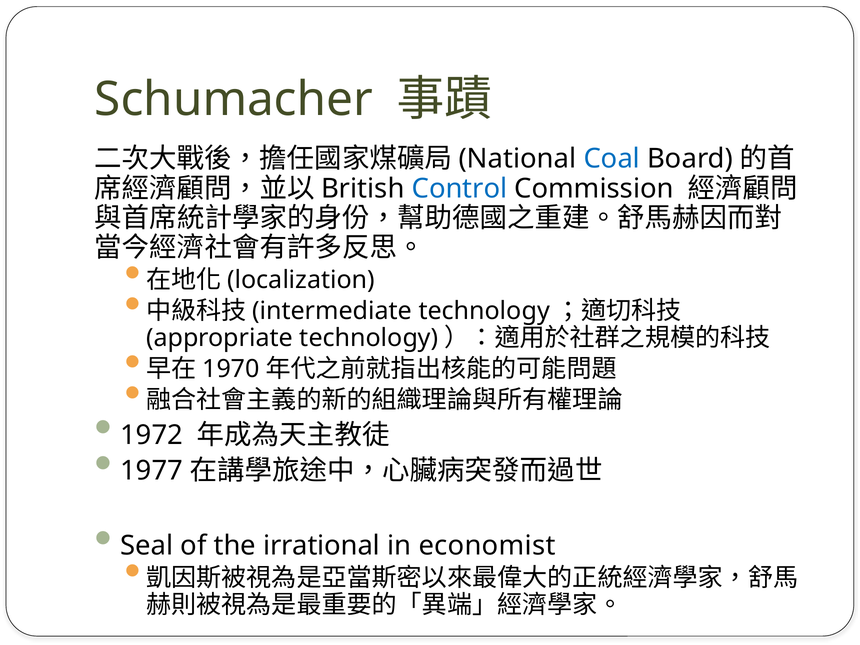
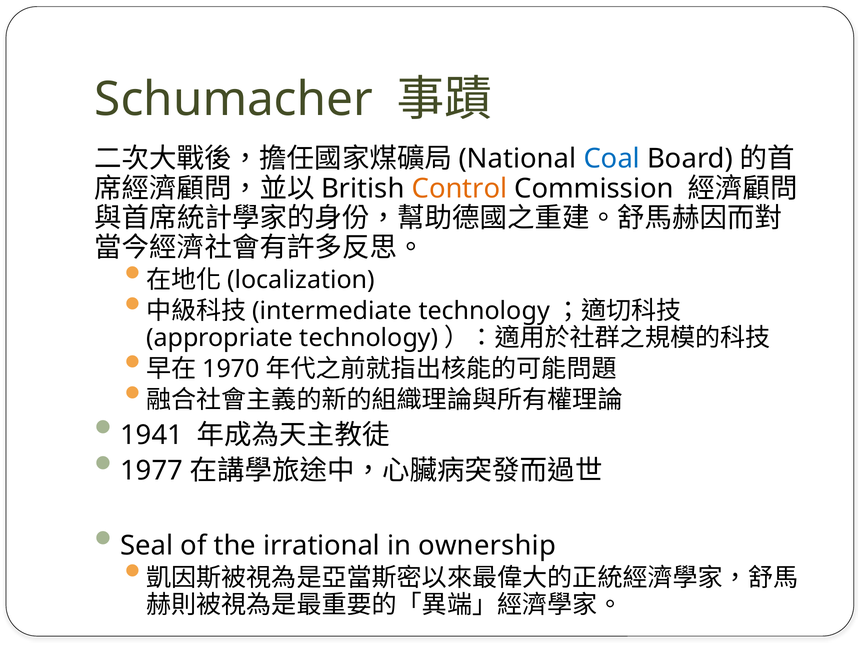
Control colour: blue -> orange
1972: 1972 -> 1941
economist: economist -> ownership
